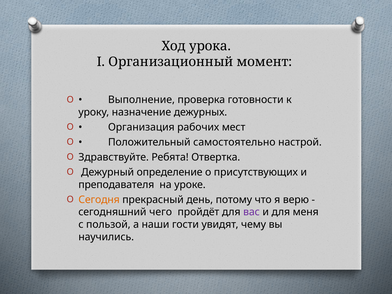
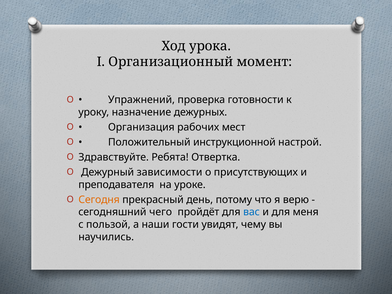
Выполнение: Выполнение -> Упражнений
самостоятельно: самостоятельно -> инструкционной
определение: определение -> зависимости
вас colour: purple -> blue
